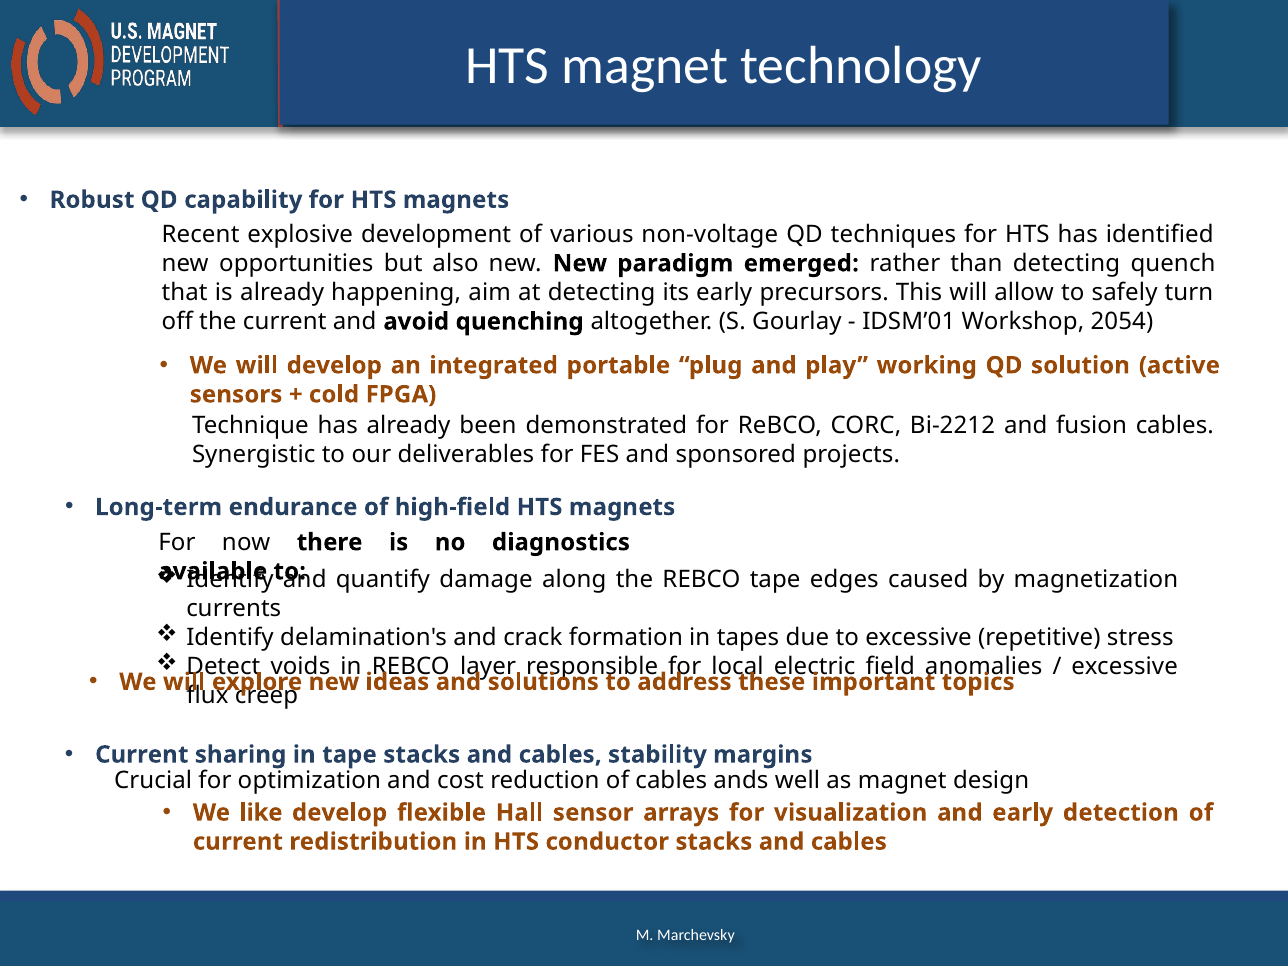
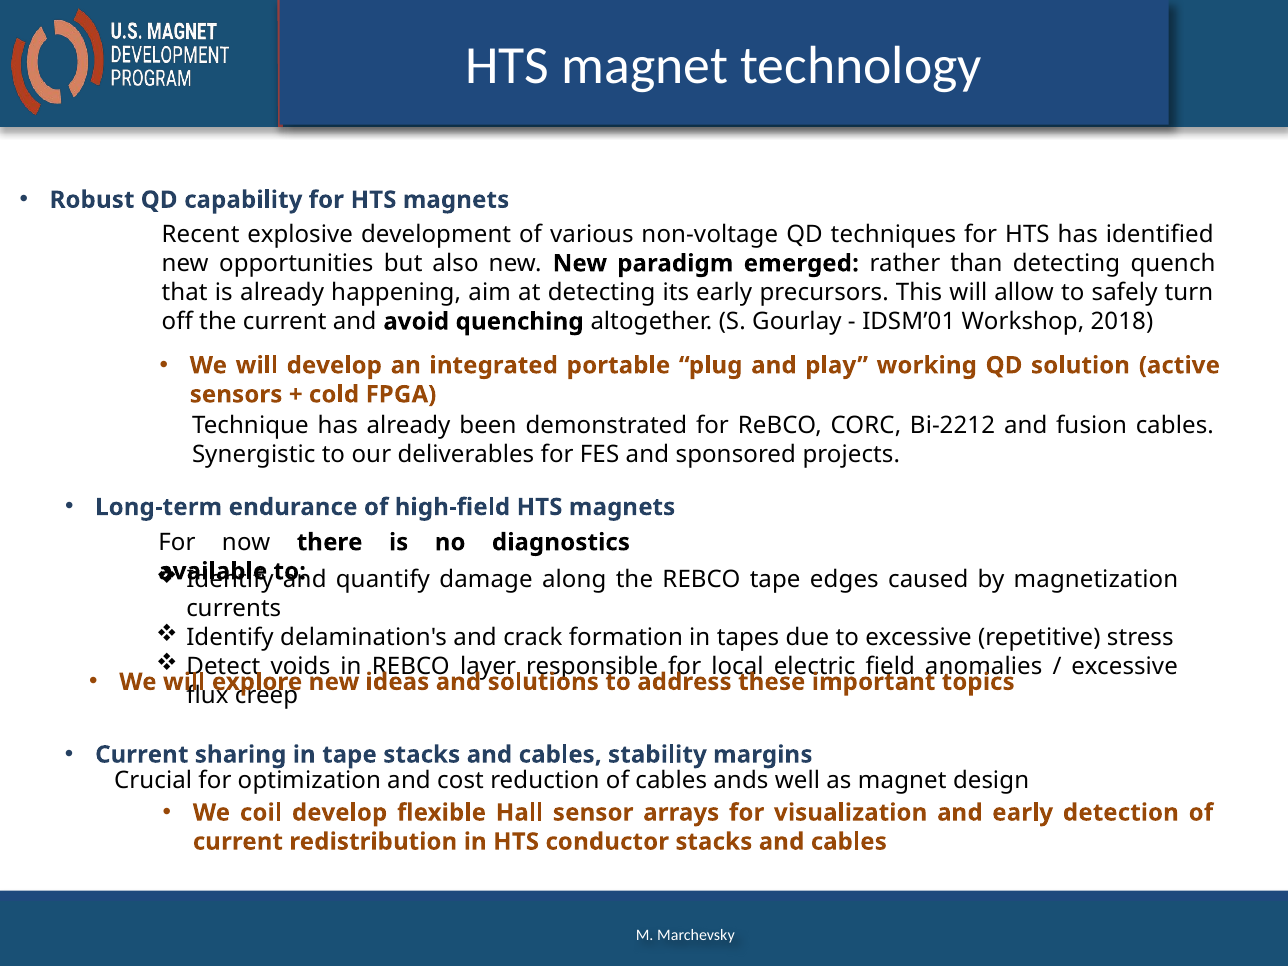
2054: 2054 -> 2018
like: like -> coil
